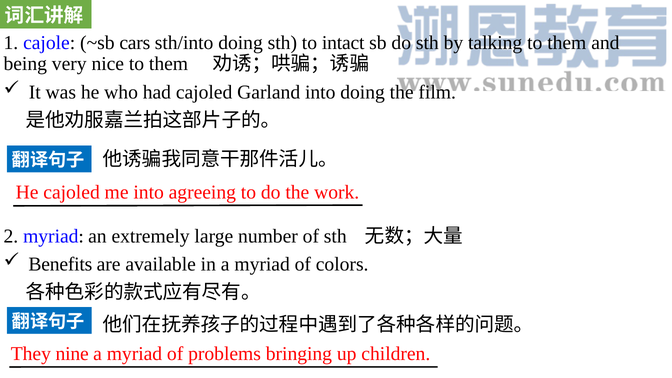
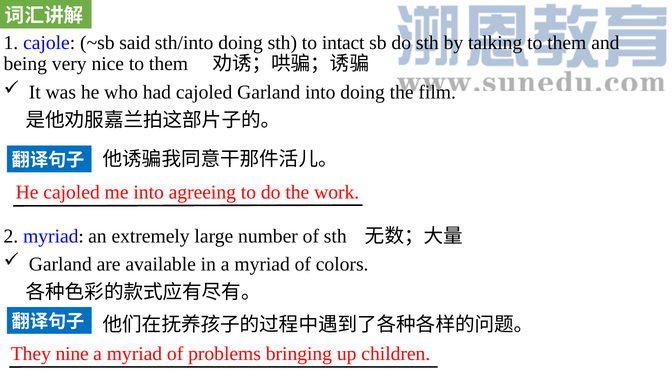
cars: cars -> said
Benefits at (60, 264): Benefits -> Garland
